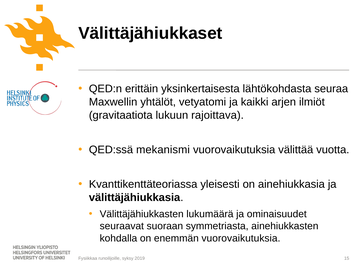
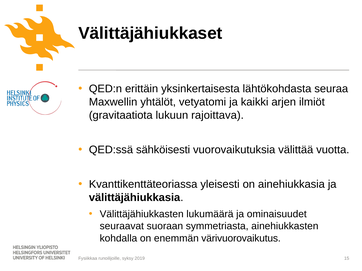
mekanismi: mekanismi -> sähköisesti
enemmän vuorovaikutuksia: vuorovaikutuksia -> värivuorovaikutus
